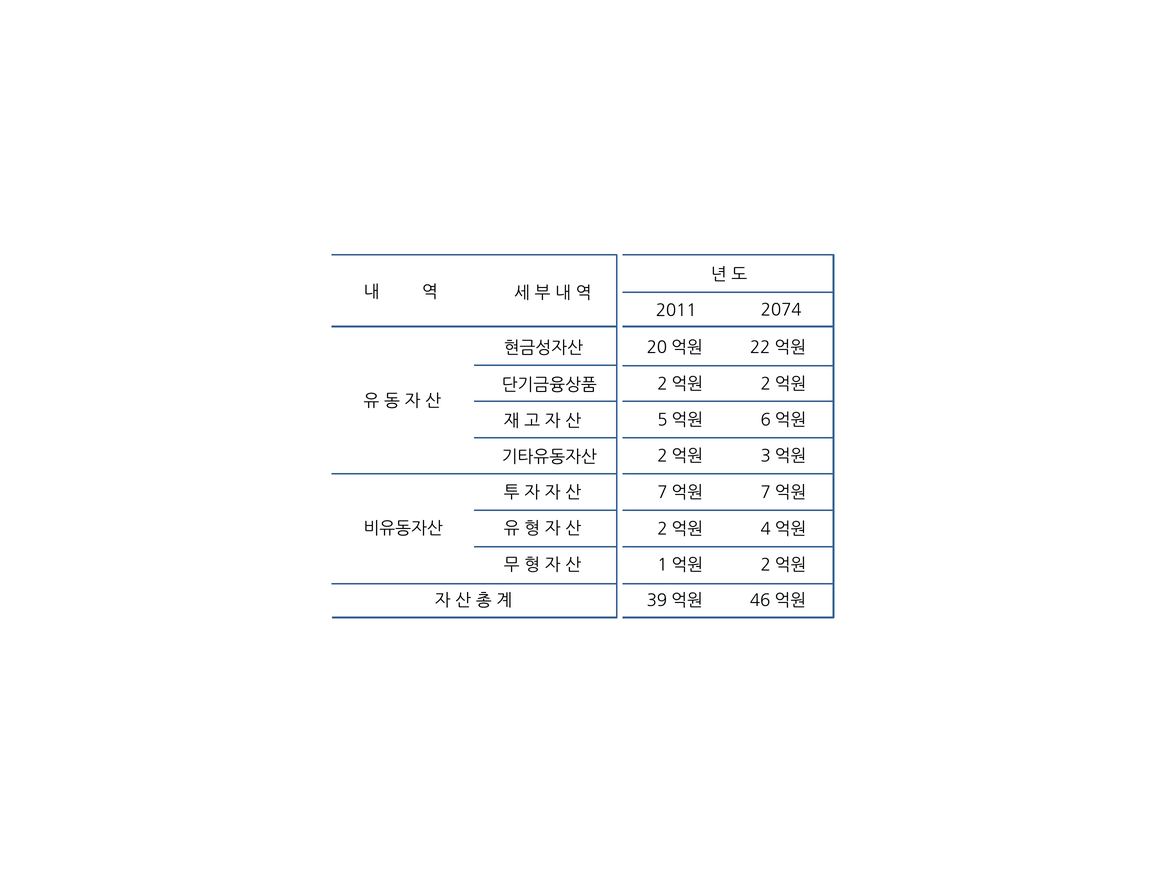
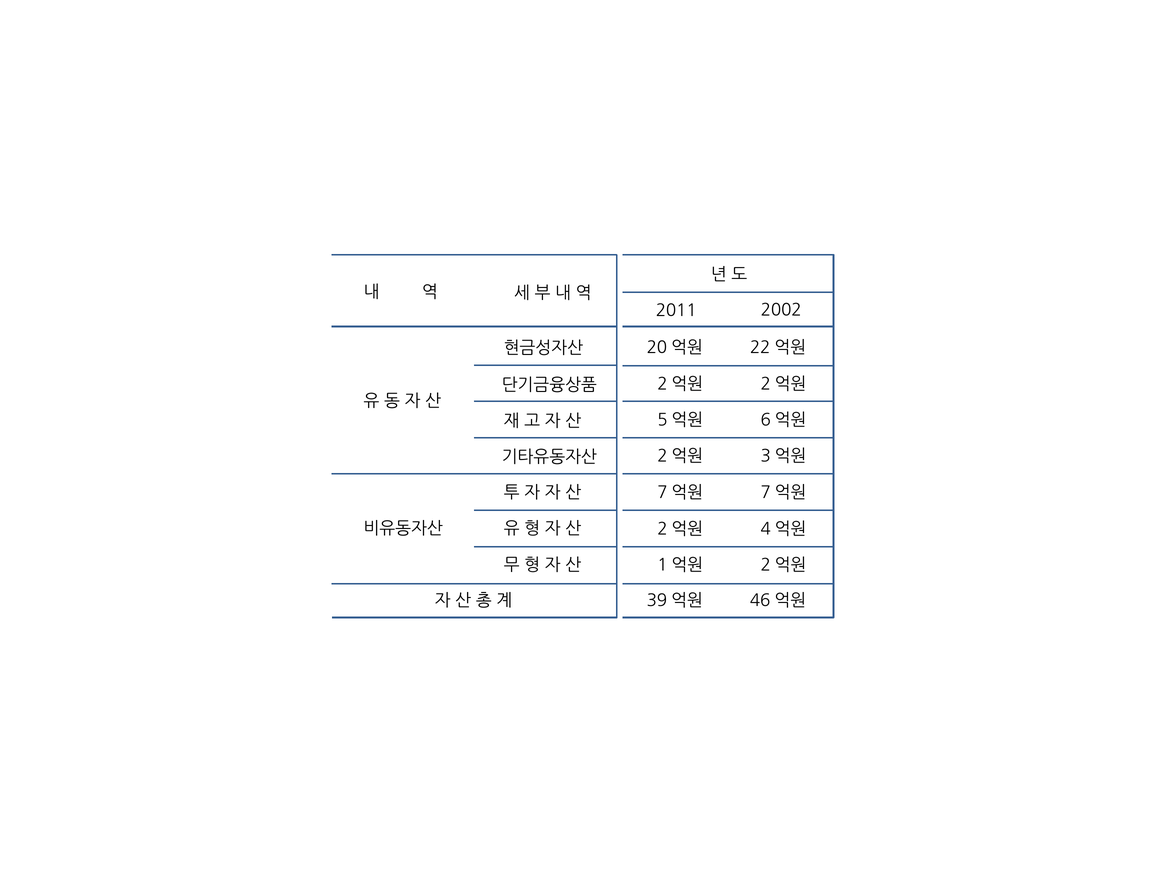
2074: 2074 -> 2002
